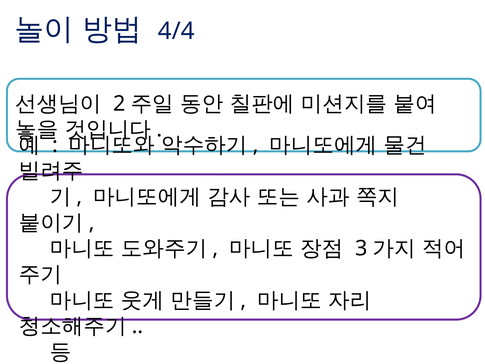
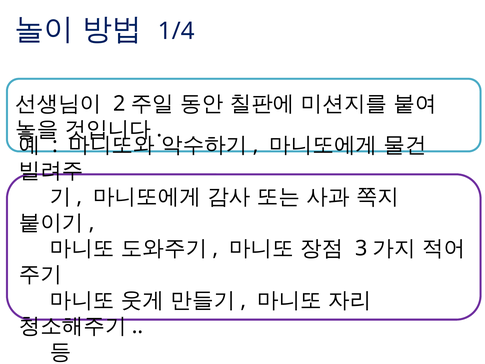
4/4: 4/4 -> 1/4
